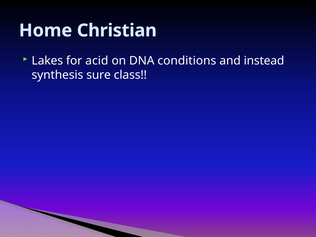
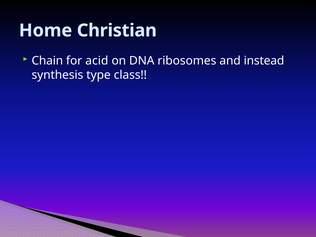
Lakes: Lakes -> Chain
conditions: conditions -> ribosomes
sure: sure -> type
